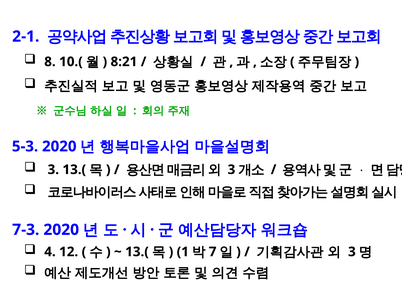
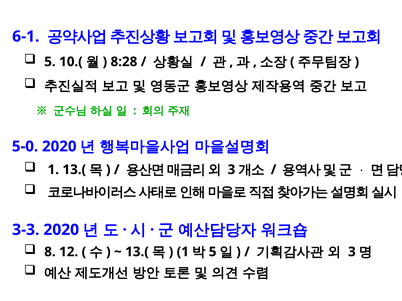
2-1: 2-1 -> 6-1
8 at (50, 62): 8 -> 5
8:21: 8:21 -> 8:28
5-3: 5-3 -> 5-0
3 at (53, 170): 3 -> 1
7-3: 7-3 -> 3-3
4: 4 -> 8
7 at (213, 252): 7 -> 5
